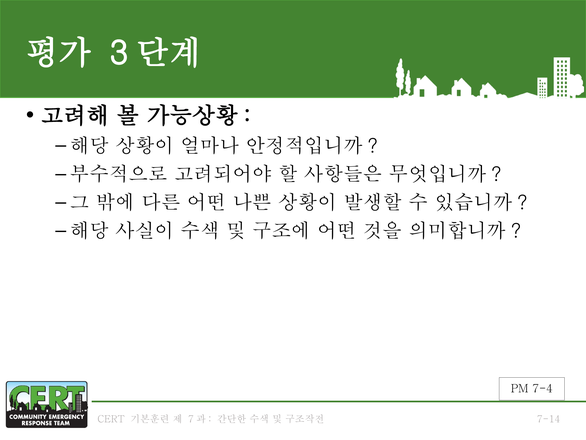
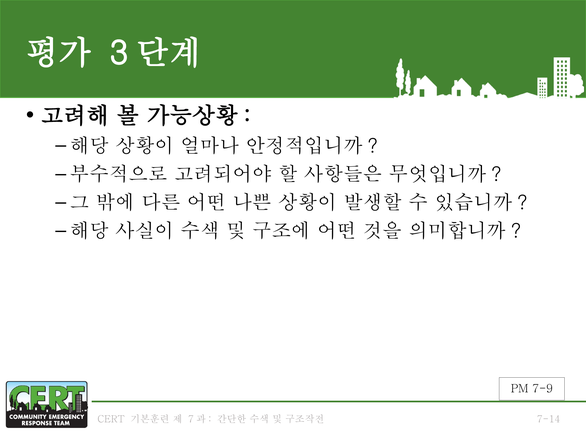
7-4: 7-4 -> 7-9
